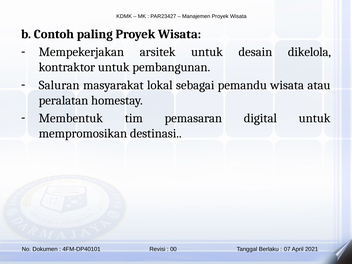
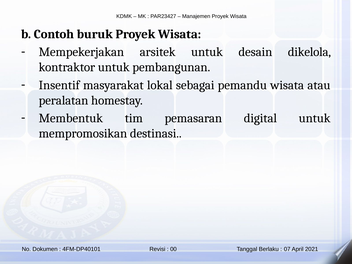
paling: paling -> buruk
Saluran: Saluran -> Insentif
